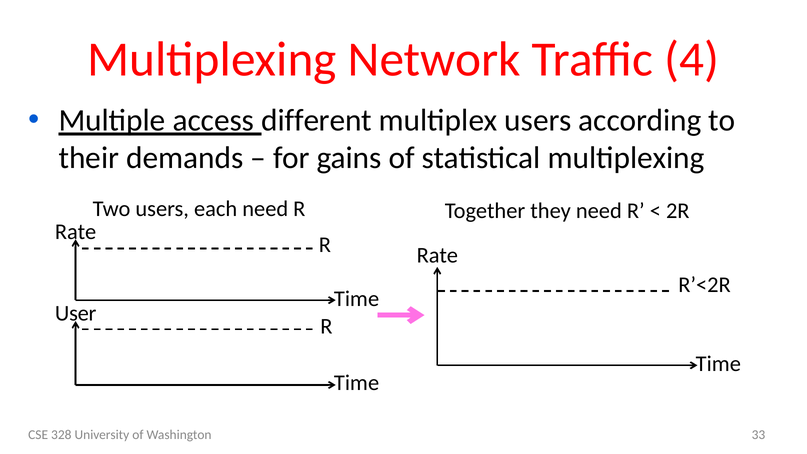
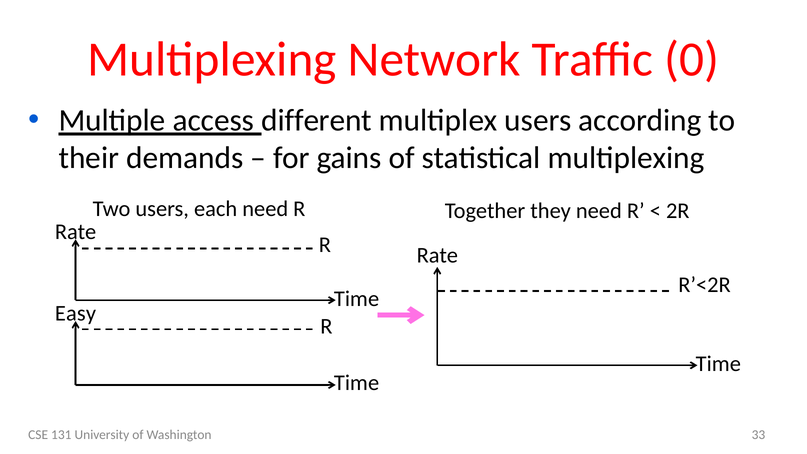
4: 4 -> 0
User: User -> Easy
328: 328 -> 131
